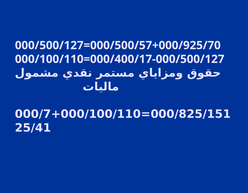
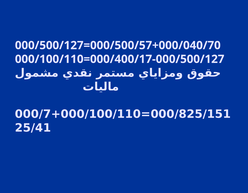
000/500/127=000/500/57+000/925/70: 000/500/127=000/500/57+000/925/70 -> 000/500/127=000/500/57+000/040/70
